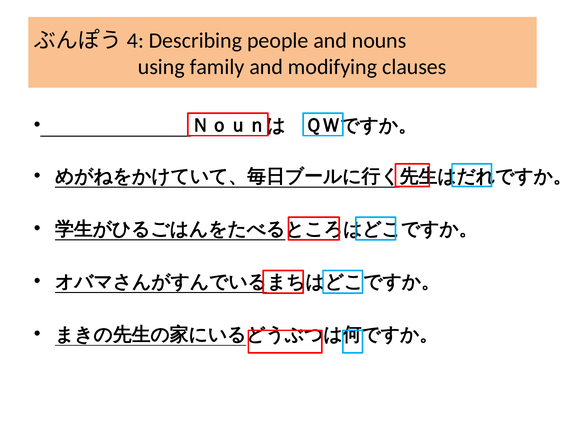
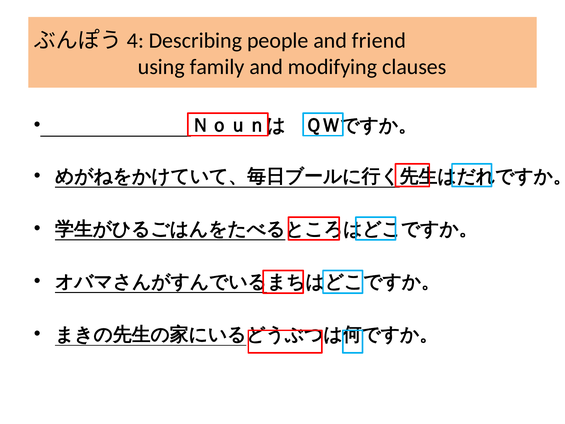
nouns: nouns -> friend
